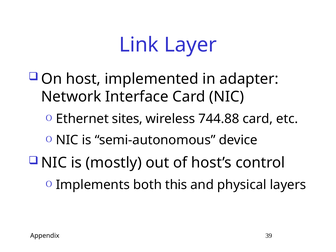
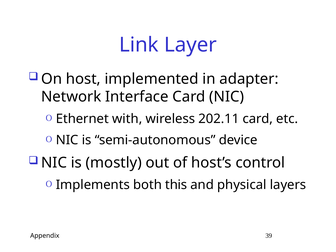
sites: sites -> with
744.88: 744.88 -> 202.11
